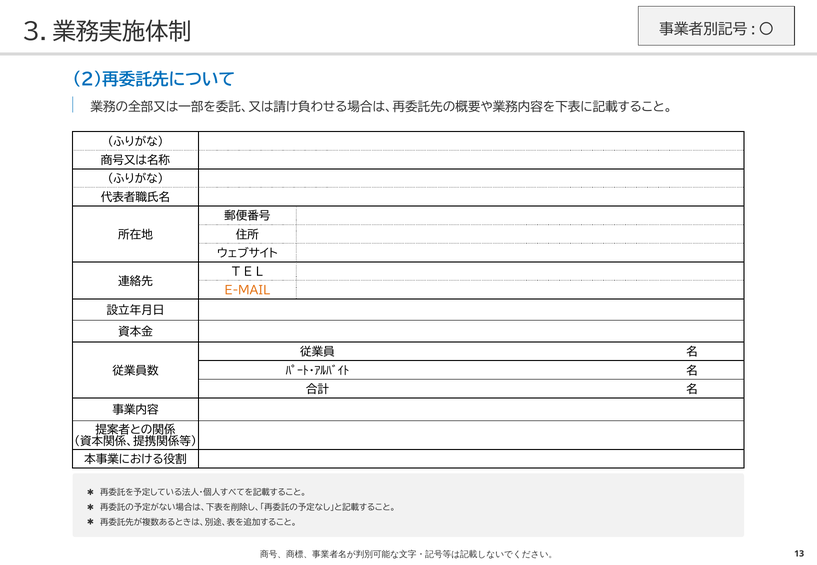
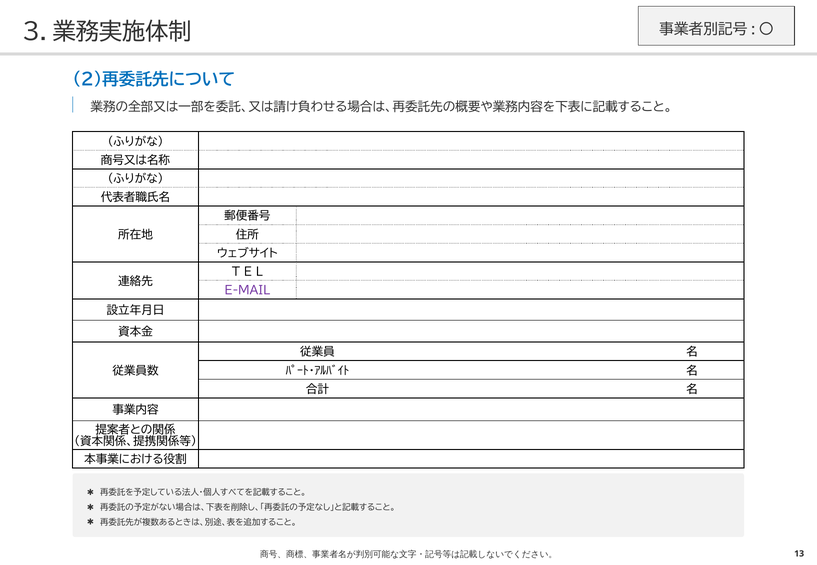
E-MAIL colour: orange -> purple
